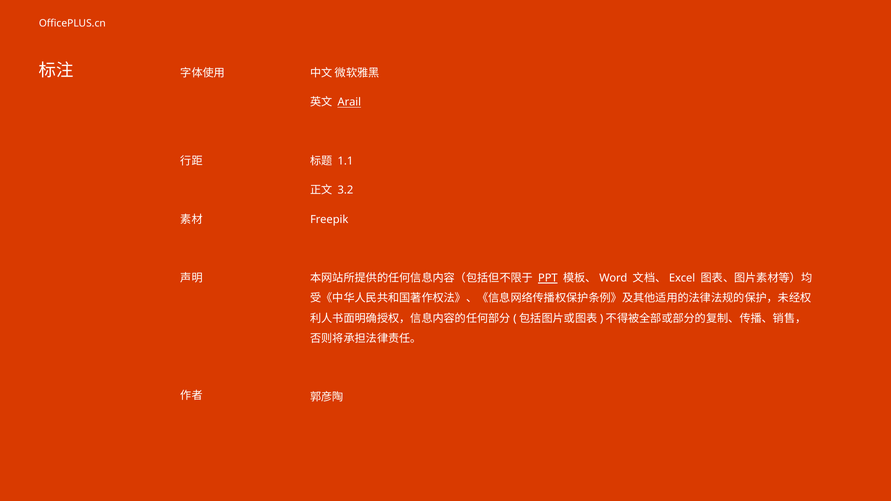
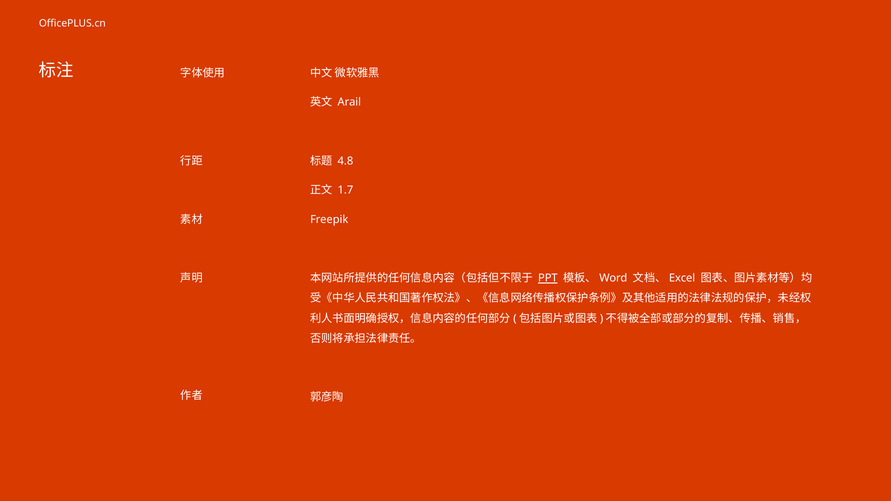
Arail underline: present -> none
1.1: 1.1 -> 4.8
3.2: 3.2 -> 1.7
